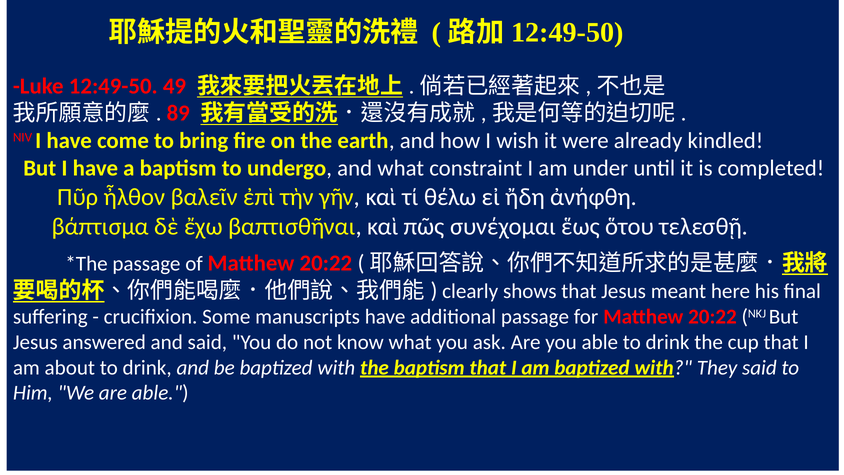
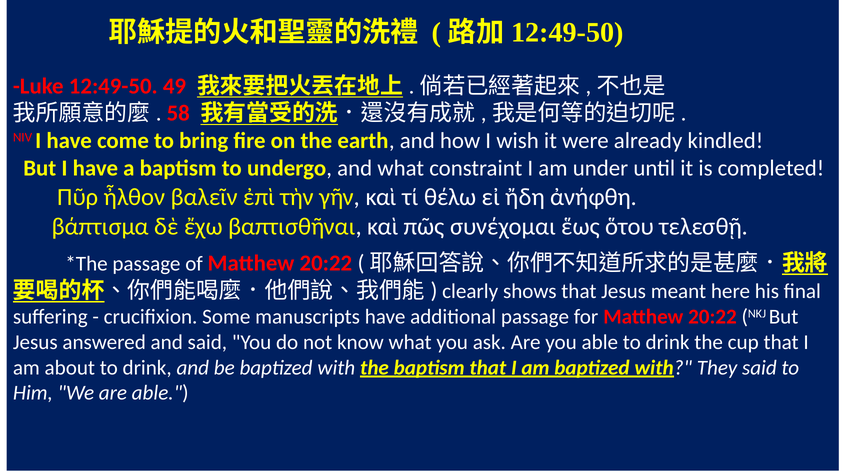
89: 89 -> 58
